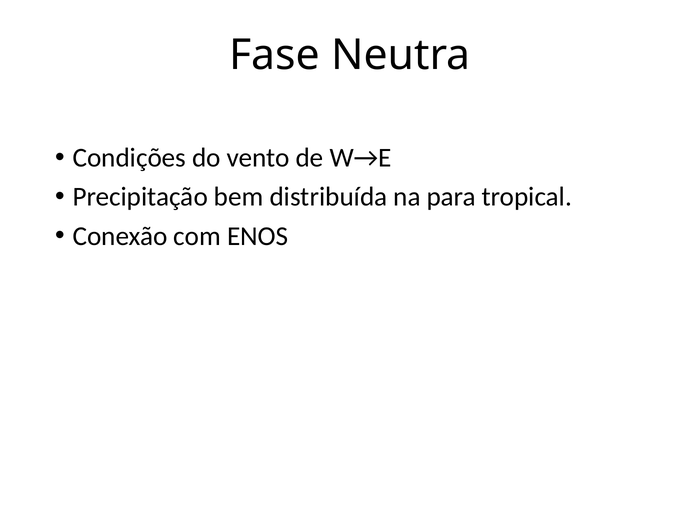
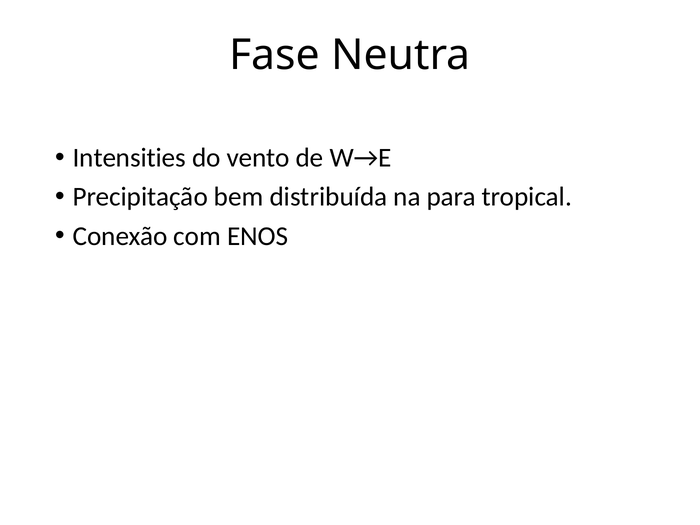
Condições: Condições -> Intensities
